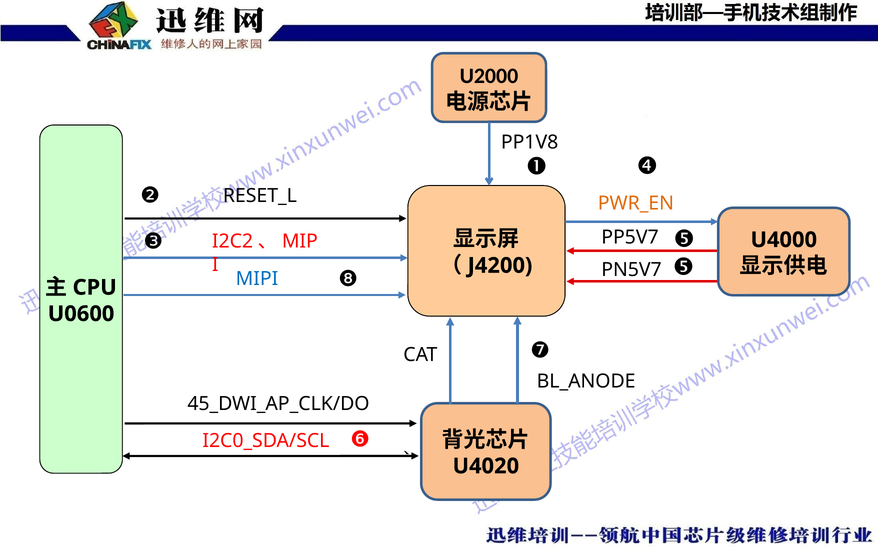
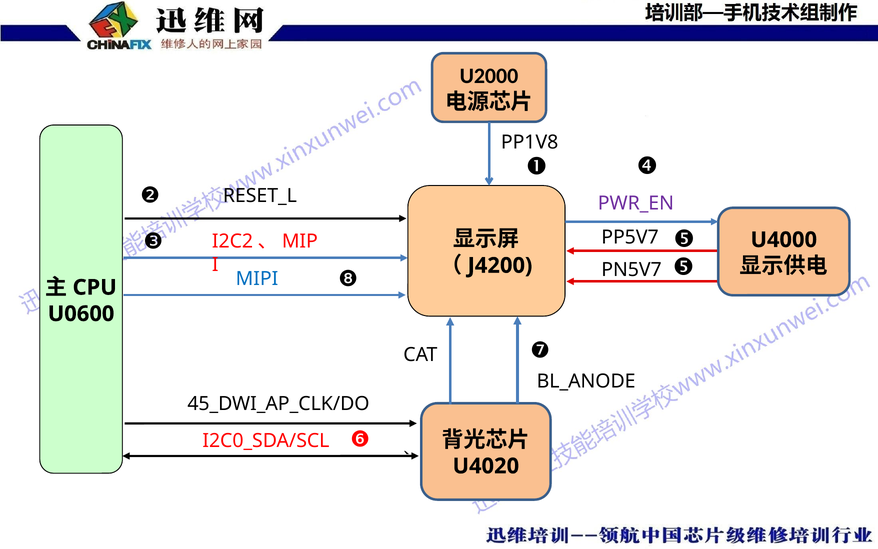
PWR_EN colour: orange -> purple
